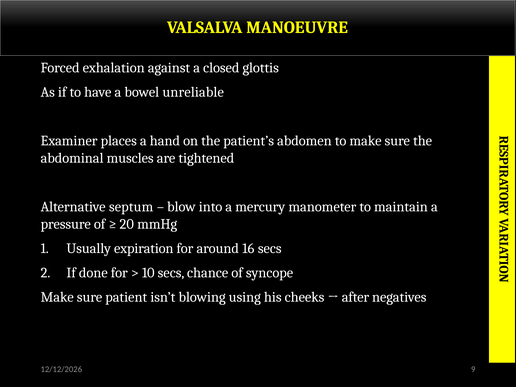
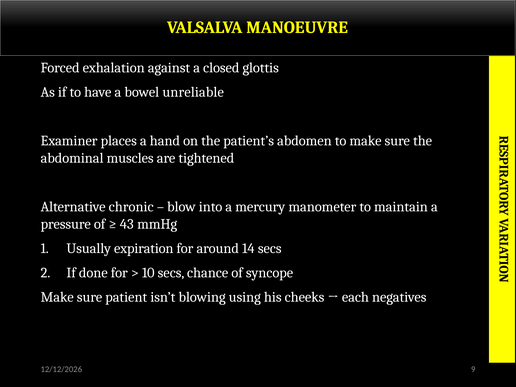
septum: septum -> chronic
20: 20 -> 43
16: 16 -> 14
after: after -> each
